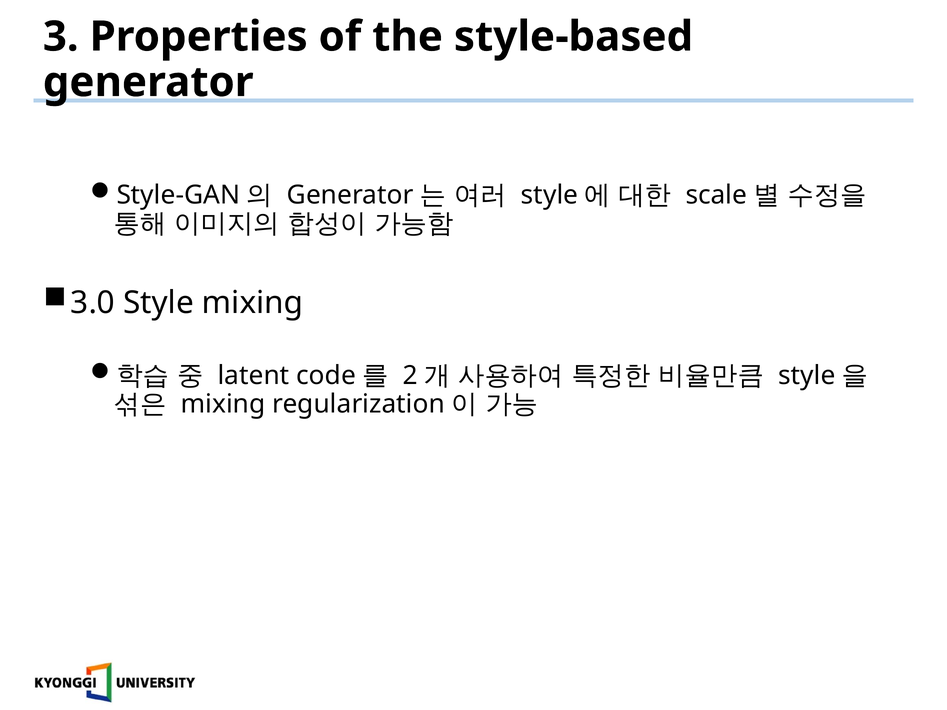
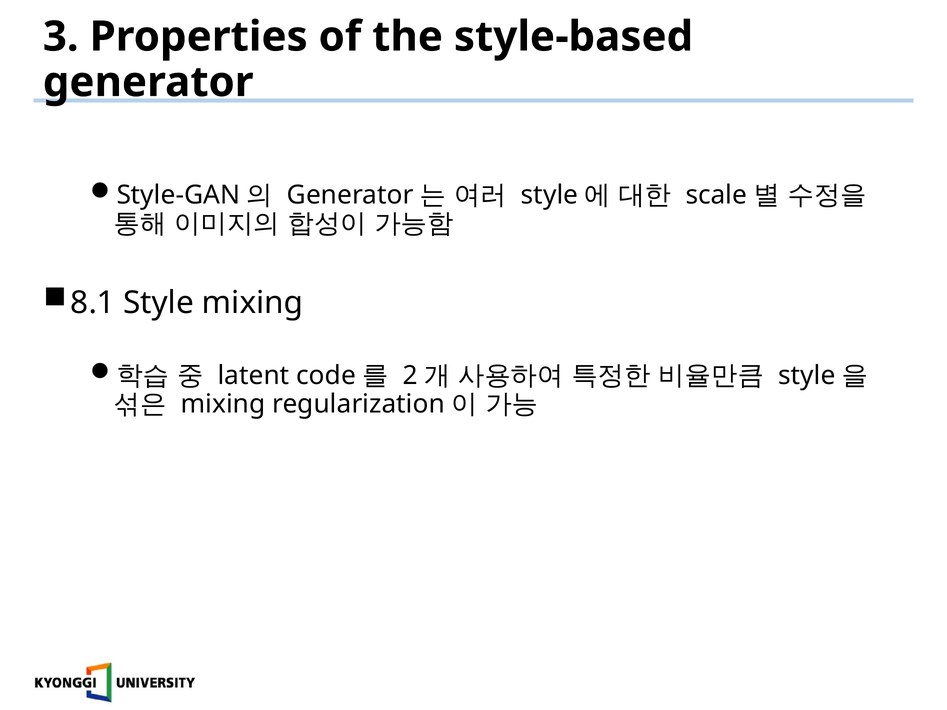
3.0: 3.0 -> 8.1
